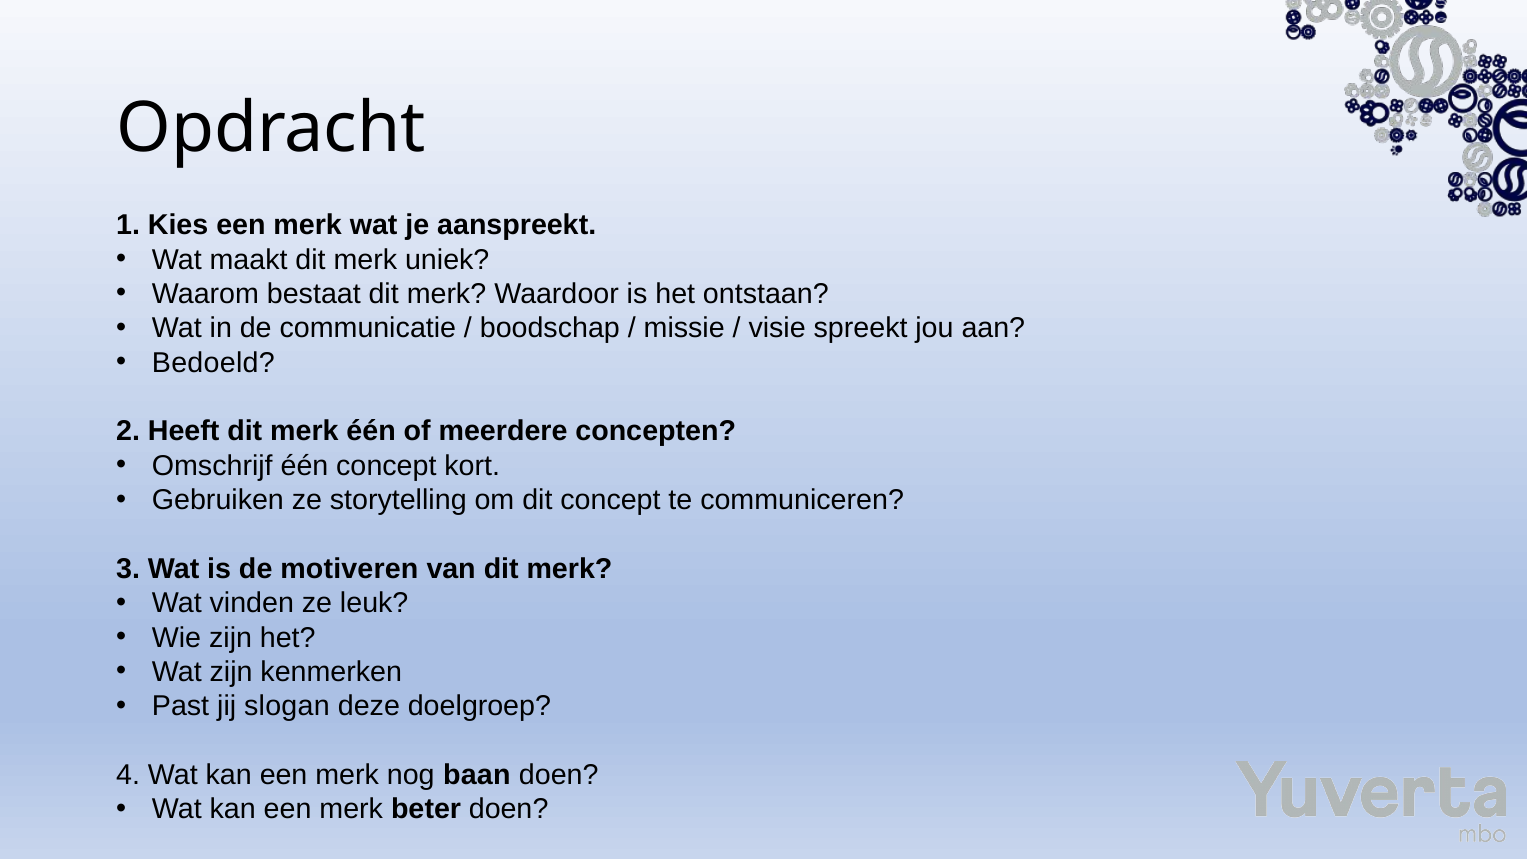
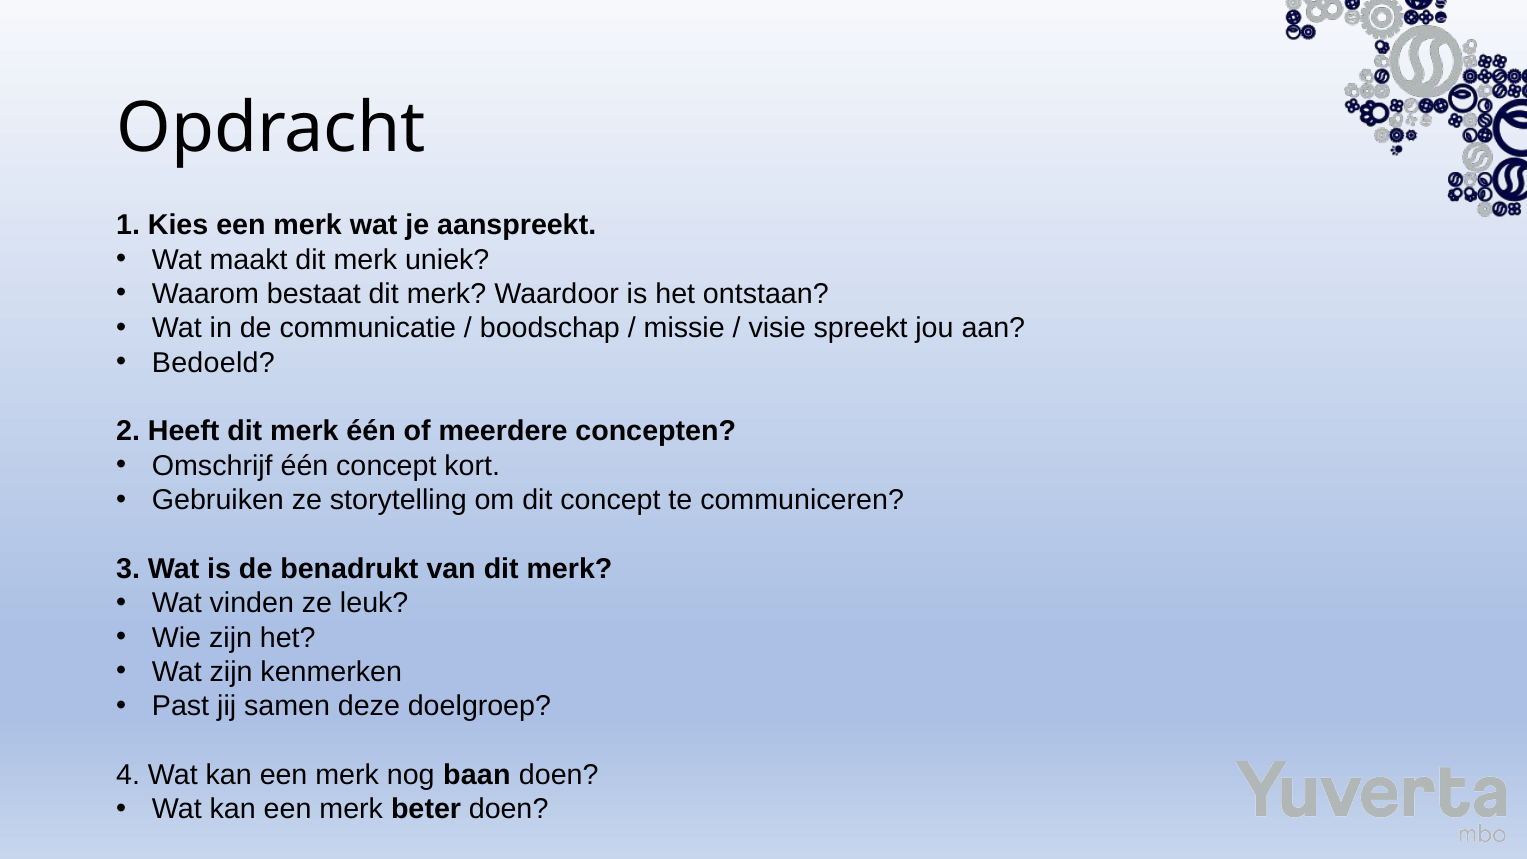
motiveren: motiveren -> benadrukt
slogan: slogan -> samen
